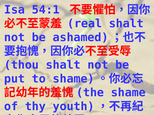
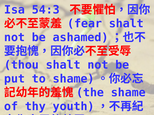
54:1: 54:1 -> 54:3
real: real -> fear
